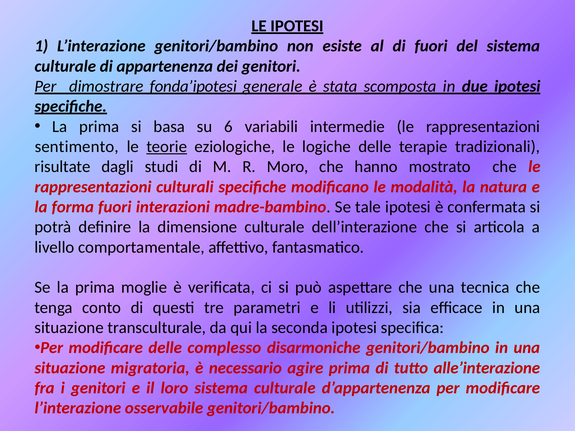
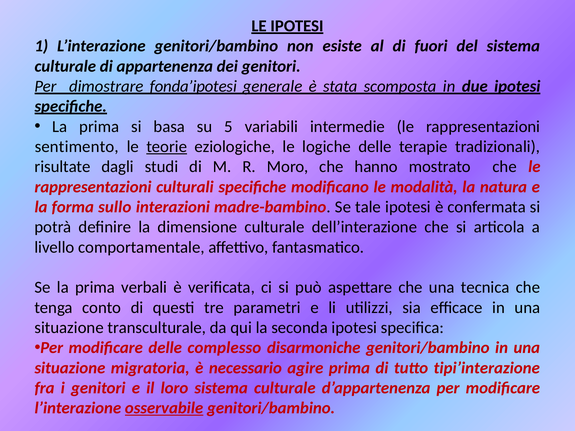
6: 6 -> 5
forma fuori: fuori -> sullo
moglie: moglie -> verbali
alle’interazione: alle’interazione -> tipi’interazione
osservabile underline: none -> present
